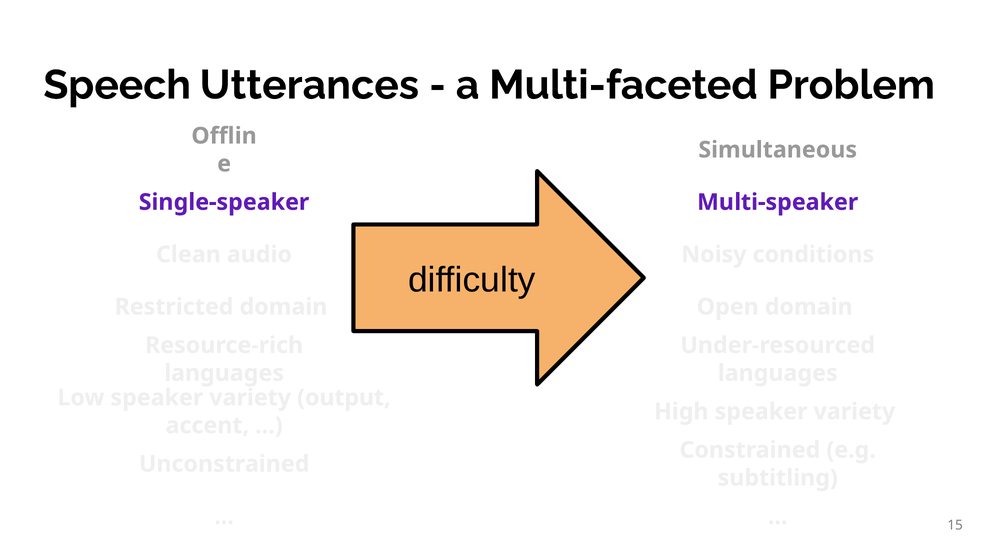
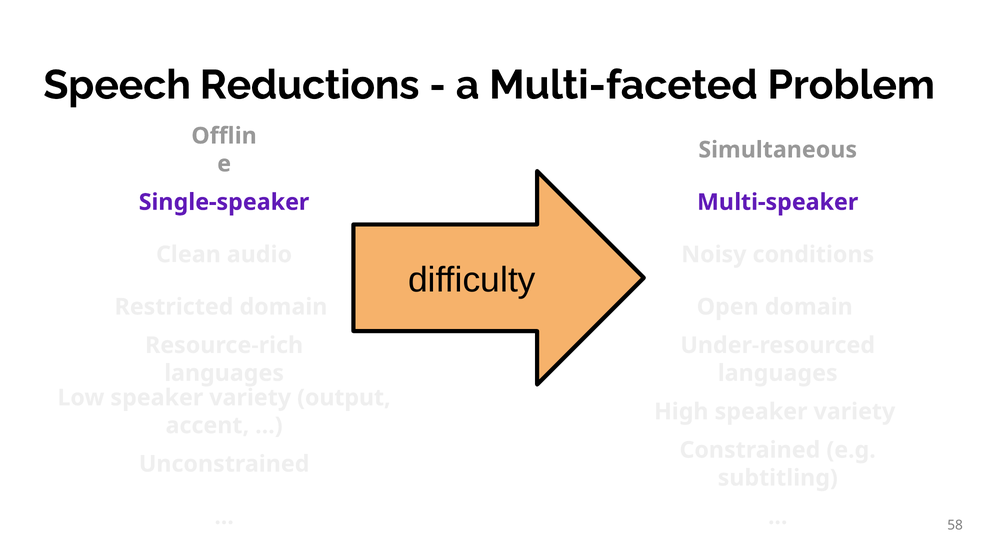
Utterances: Utterances -> Reductions
15: 15 -> 58
